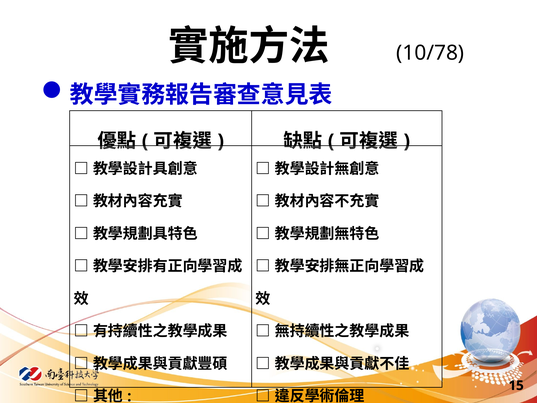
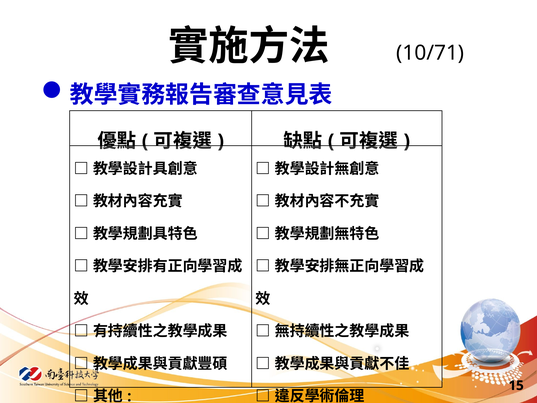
10/78: 10/78 -> 10/71
